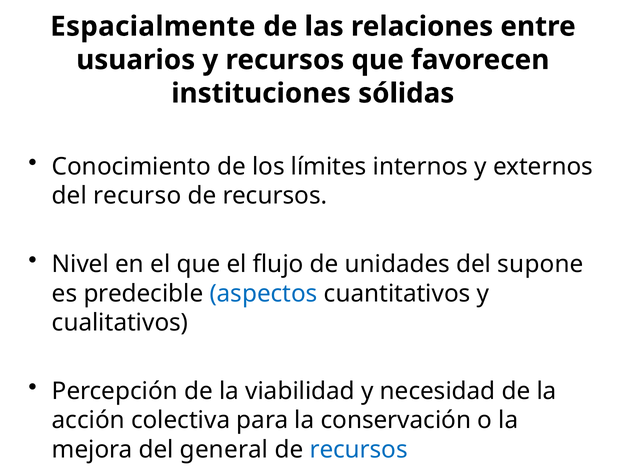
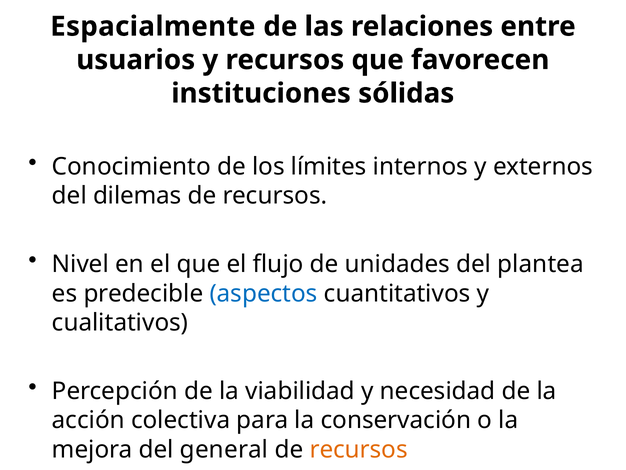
recurso: recurso -> dilemas
supone: supone -> plantea
recursos at (359, 449) colour: blue -> orange
